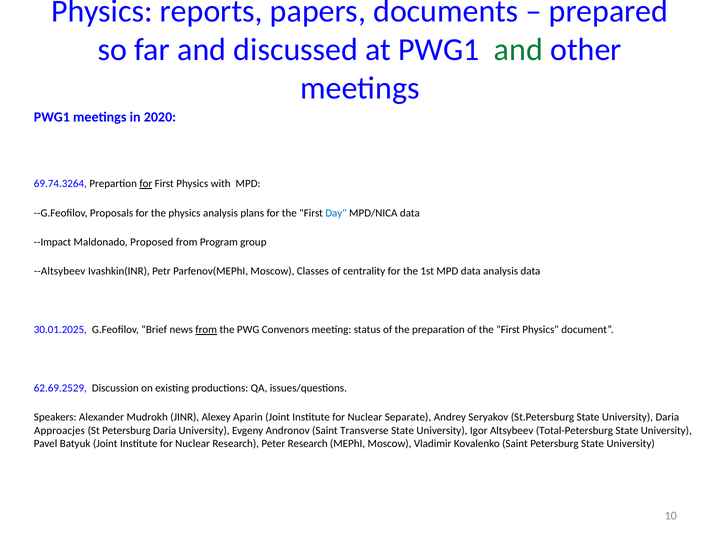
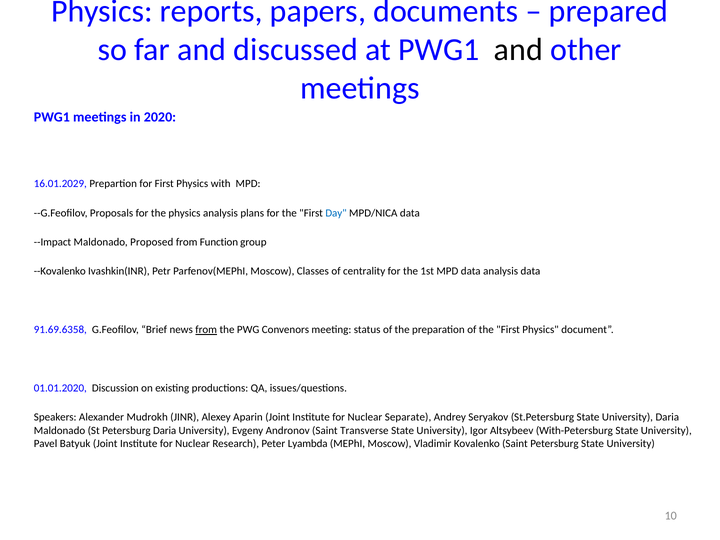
and at (518, 50) colour: green -> black
69.74.3264: 69.74.3264 -> 16.01.2029
for at (146, 184) underline: present -> none
Program: Program -> Function
--Altsybeev: --Altsybeev -> --Kovalenko
30.01.2025: 30.01.2025 -> 91.69.6358
62.69.2529: 62.69.2529 -> 01.01.2020
Approacjes at (59, 431): Approacjes -> Maldonado
Total-Petersburg: Total-Petersburg -> With-Petersburg
Peter Research: Research -> Lyambda
